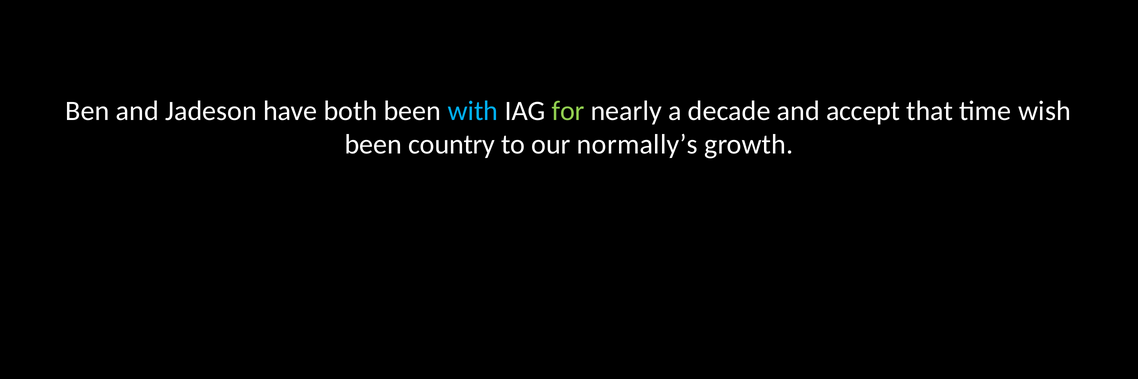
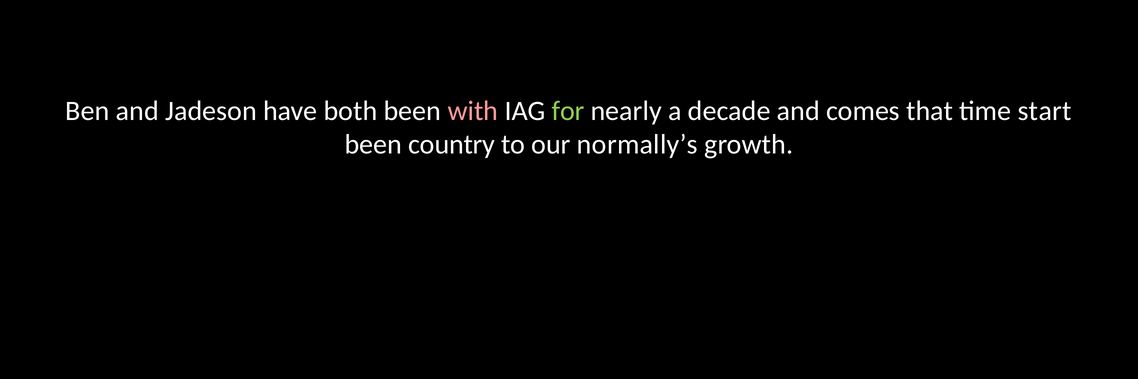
with colour: light blue -> pink
accept: accept -> comes
wish: wish -> start
